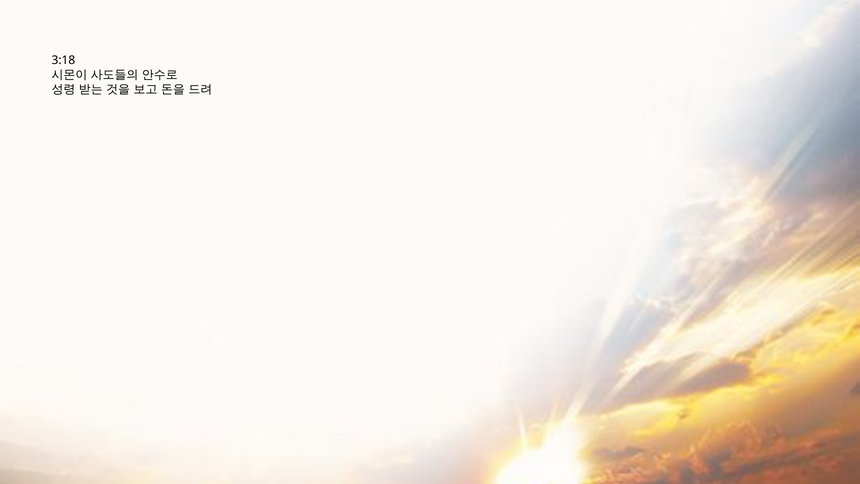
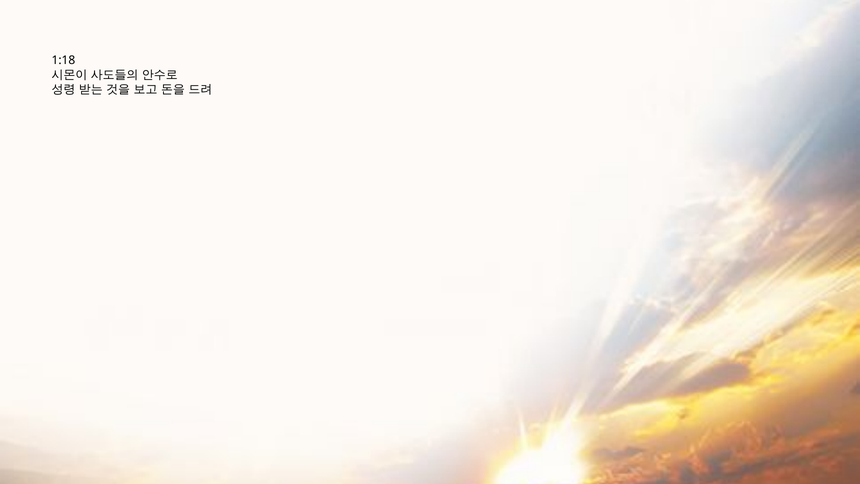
3:18: 3:18 -> 1:18
